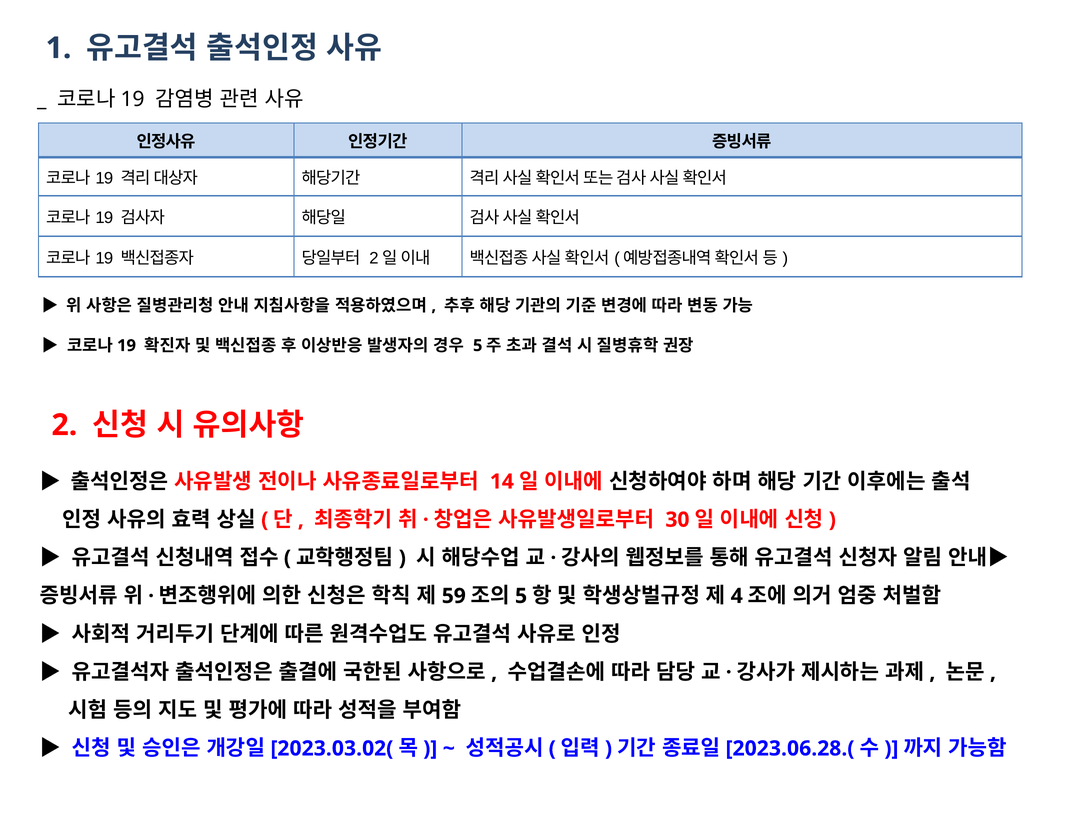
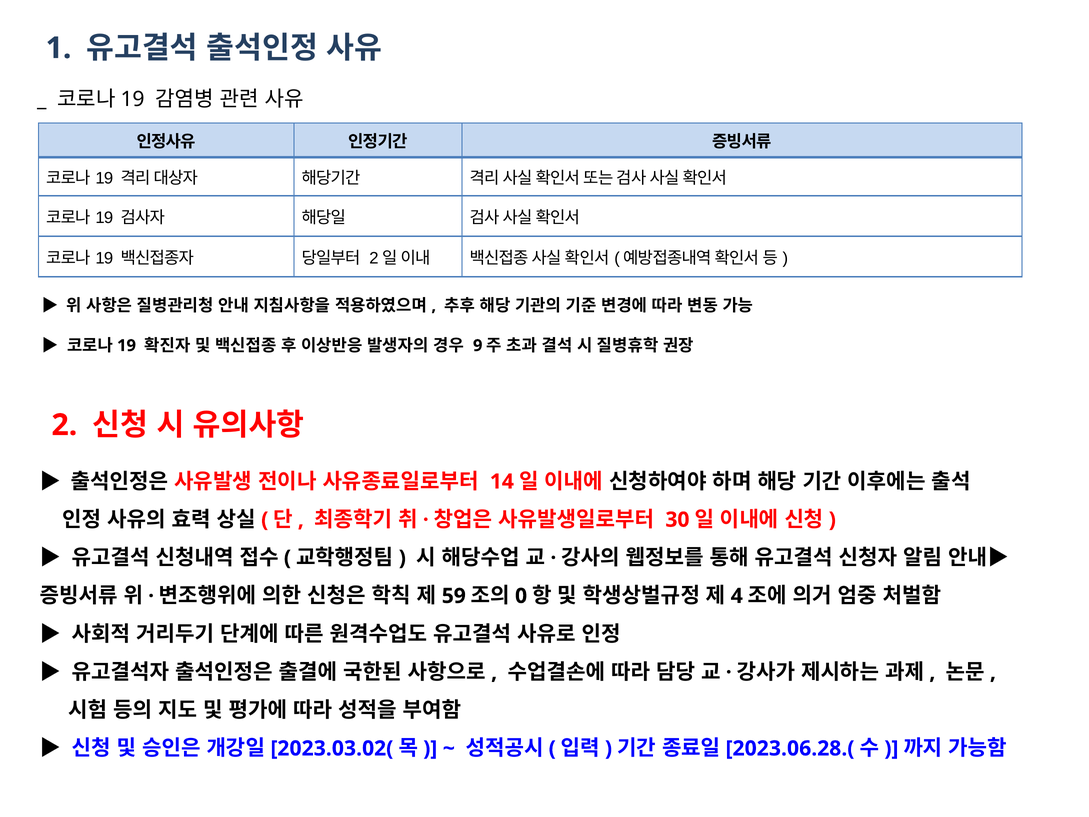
5 at (478, 345): 5 -> 9
5 at (521, 596): 5 -> 0
